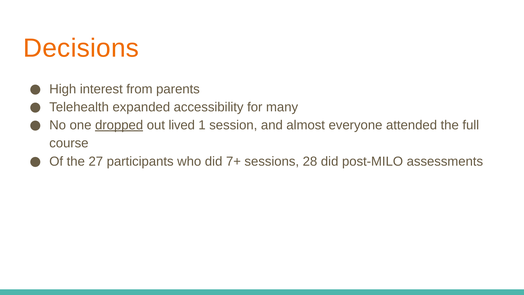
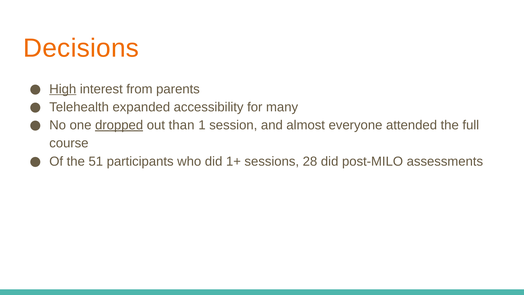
High underline: none -> present
lived: lived -> than
27: 27 -> 51
7+: 7+ -> 1+
